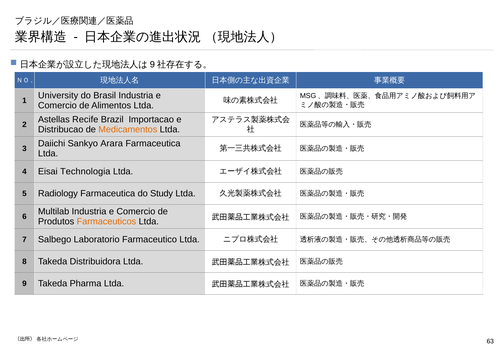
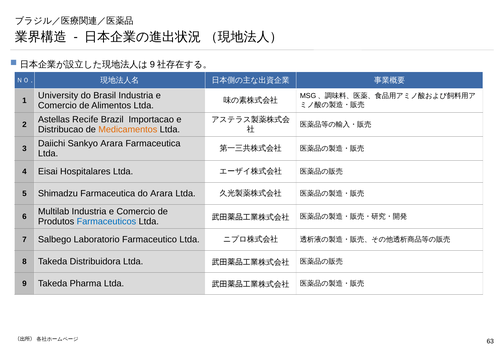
Technologia: Technologia -> Hospitalares
Radiology: Radiology -> Shimadzu
do Study: Study -> Arara
Farmaceuticos colour: orange -> blue
